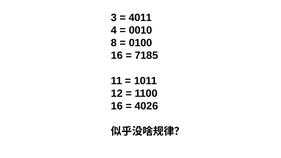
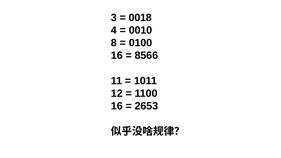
4011: 4011 -> 0018
7185: 7185 -> 8566
4026: 4026 -> 2653
